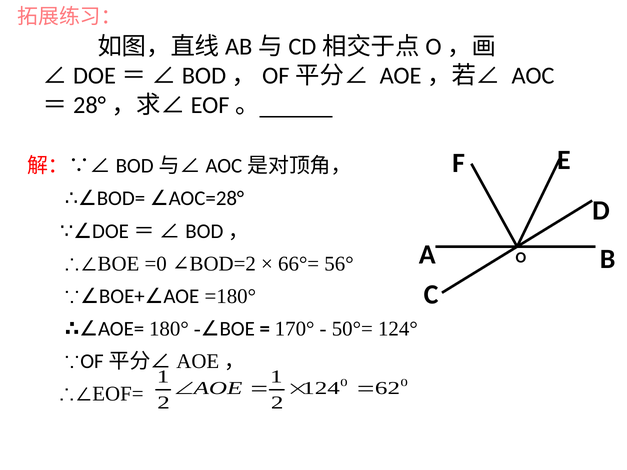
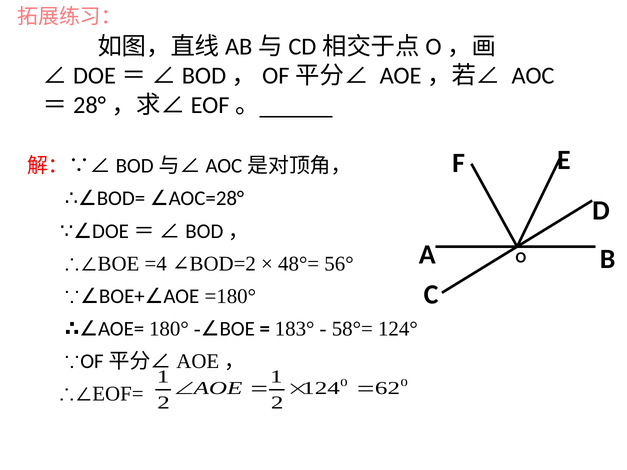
=0: =0 -> =4
66°=: 66°= -> 48°=
170°: 170° -> 183°
50°=: 50°= -> 58°=
